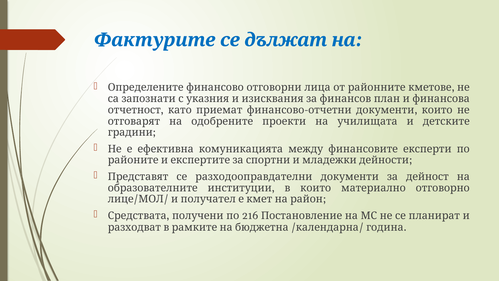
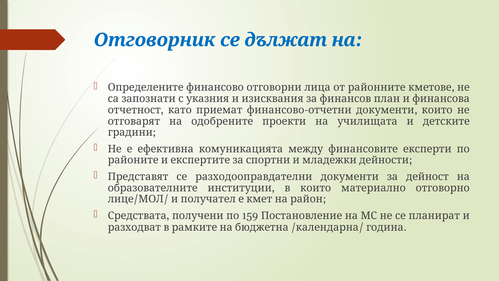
Фактурите: Фактурите -> Отговорник
216: 216 -> 159
